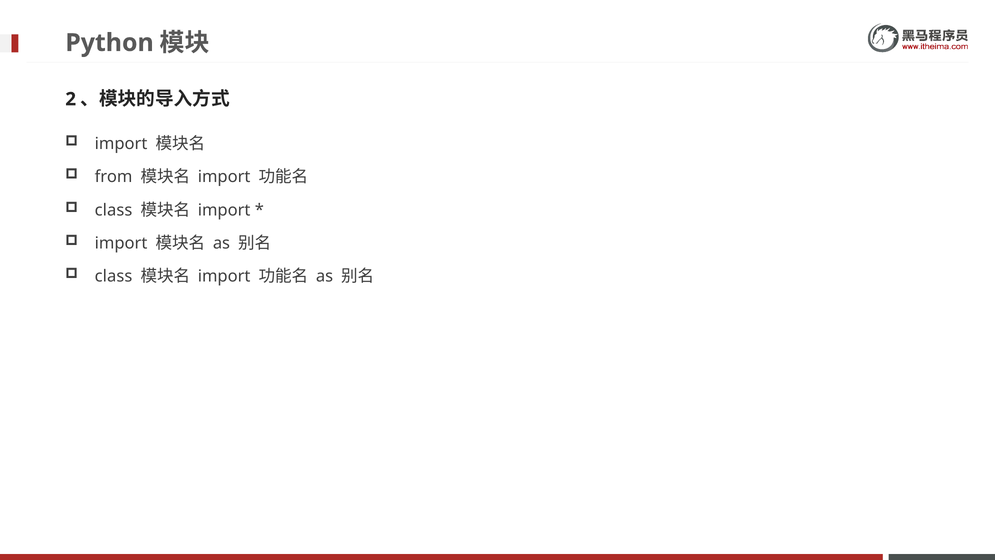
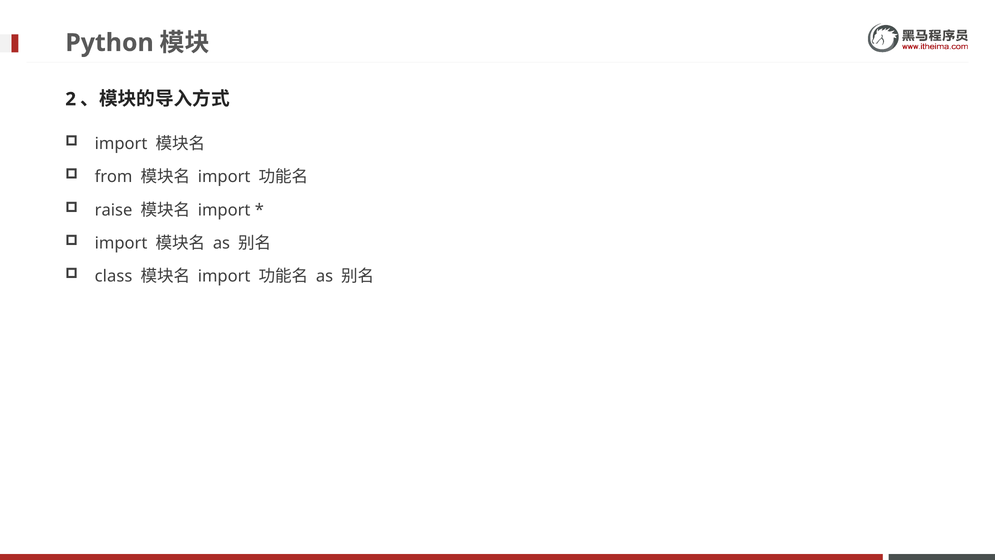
class at (114, 210): class -> raise
